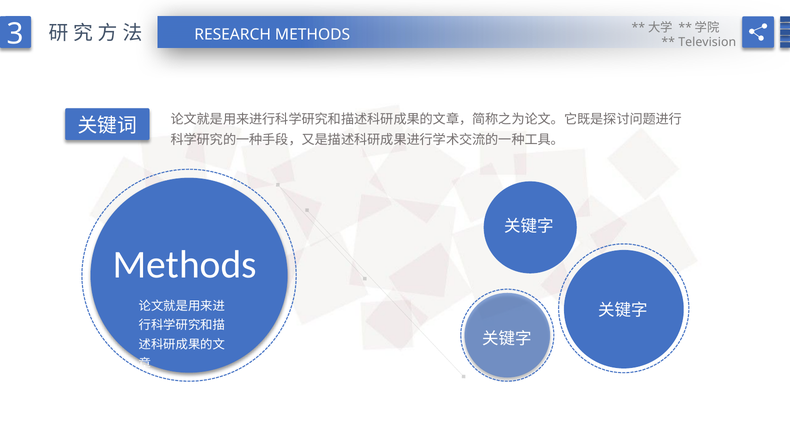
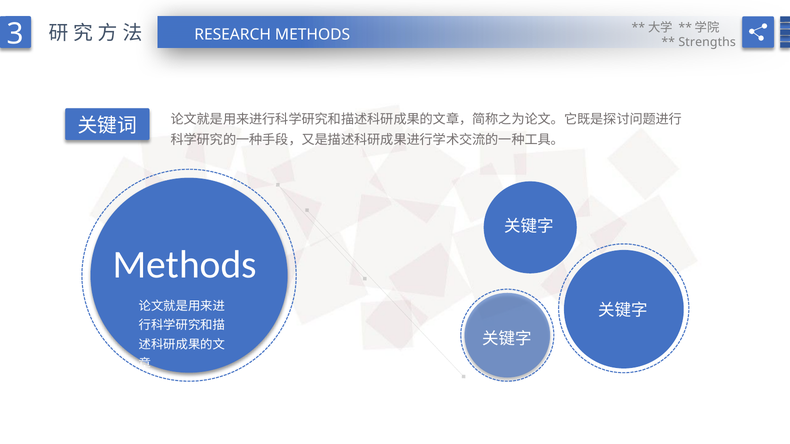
Television: Television -> Strengths
